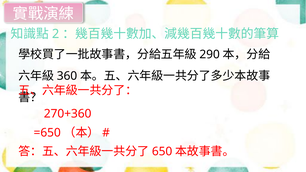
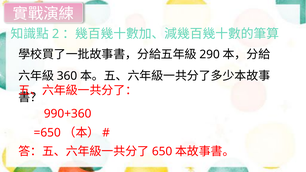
270+360: 270+360 -> 990+360
